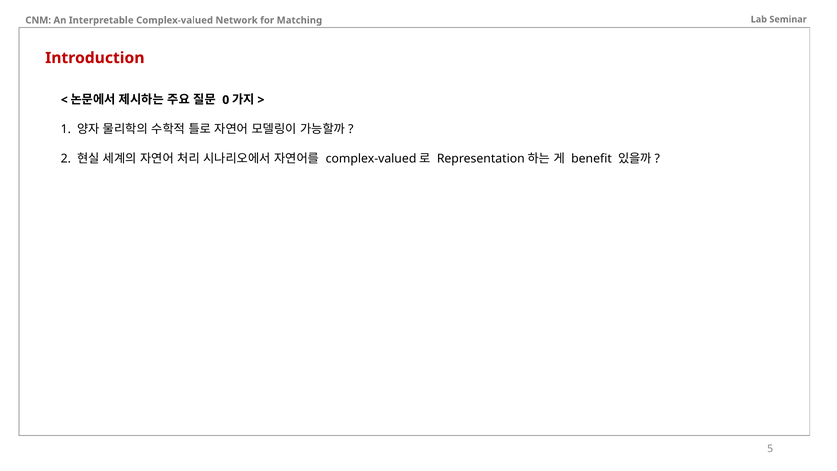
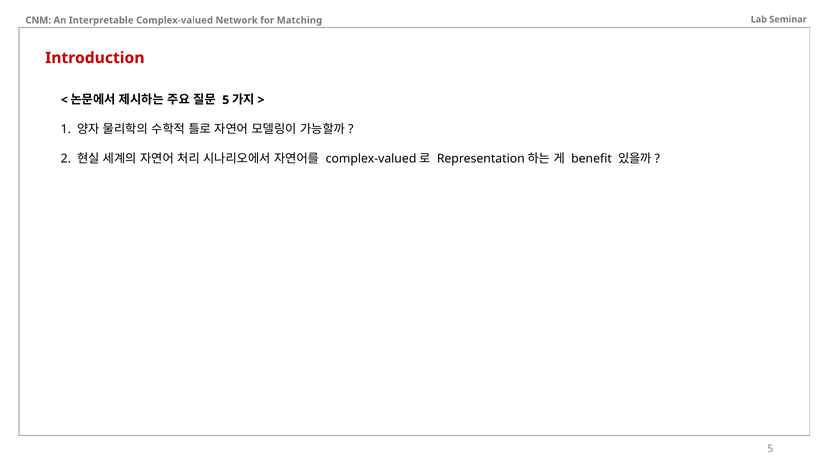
0 at (226, 100): 0 -> 5
